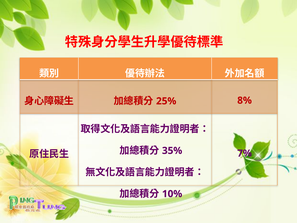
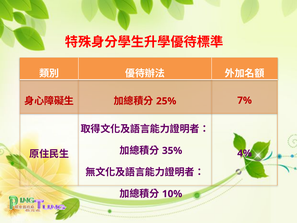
8%: 8% -> 7%
7%: 7% -> 4%
